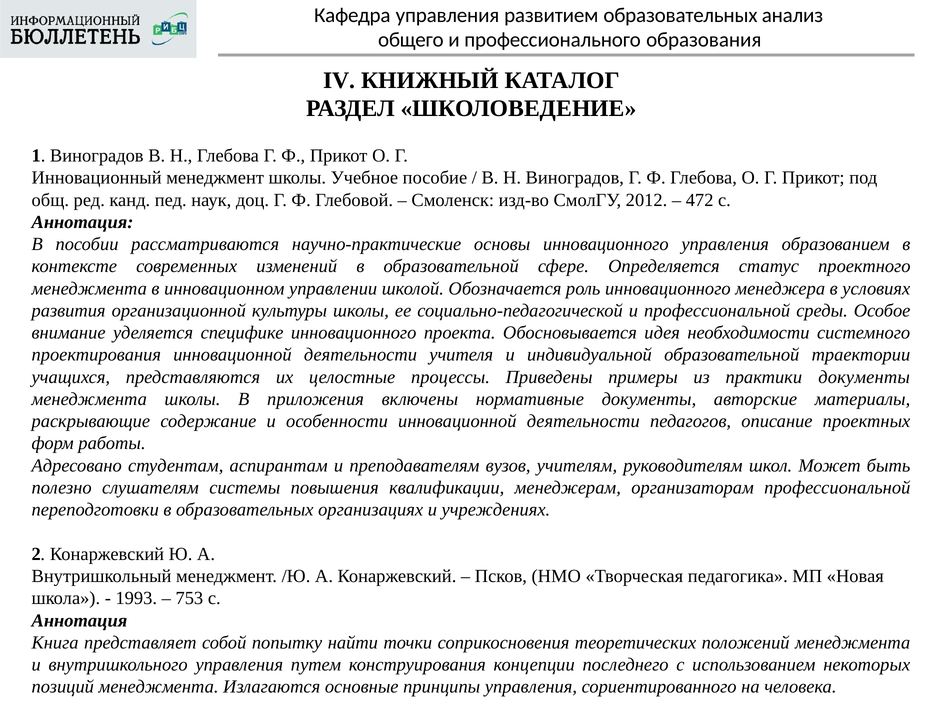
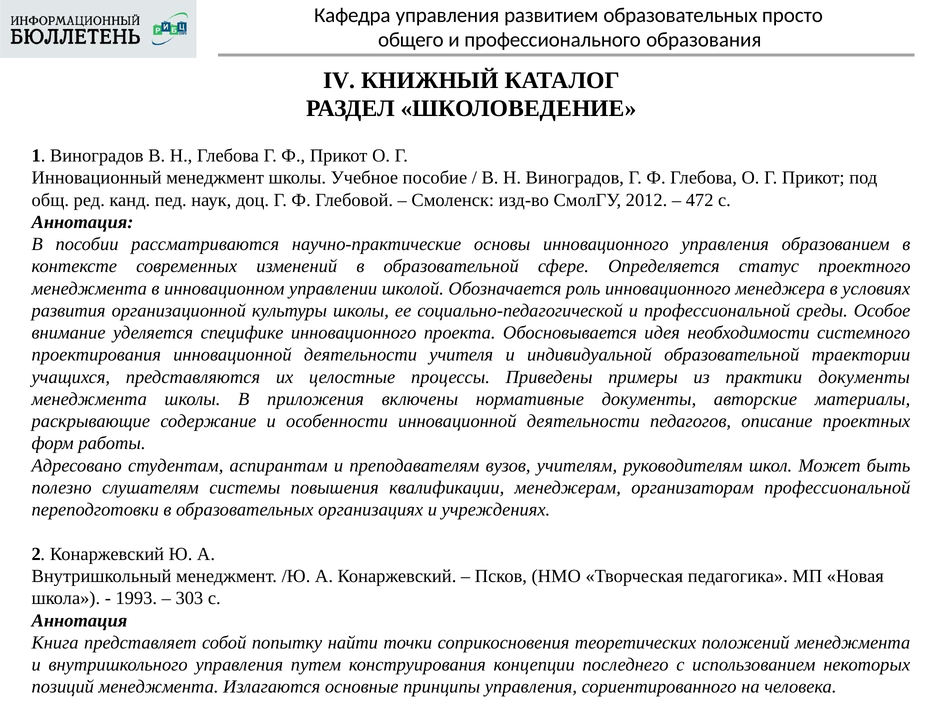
анализ: анализ -> просто
753: 753 -> 303
